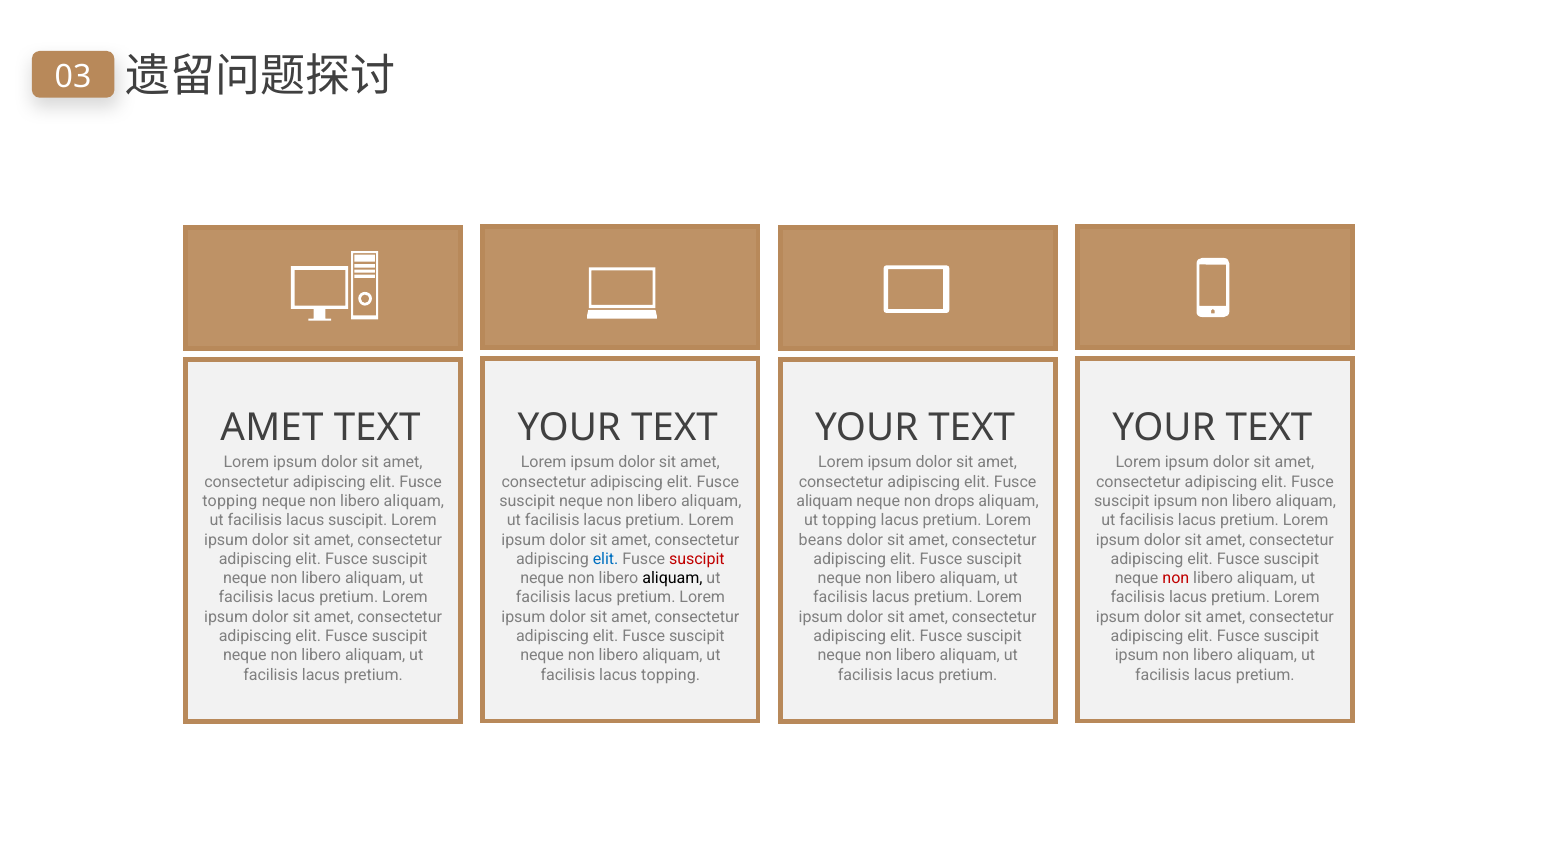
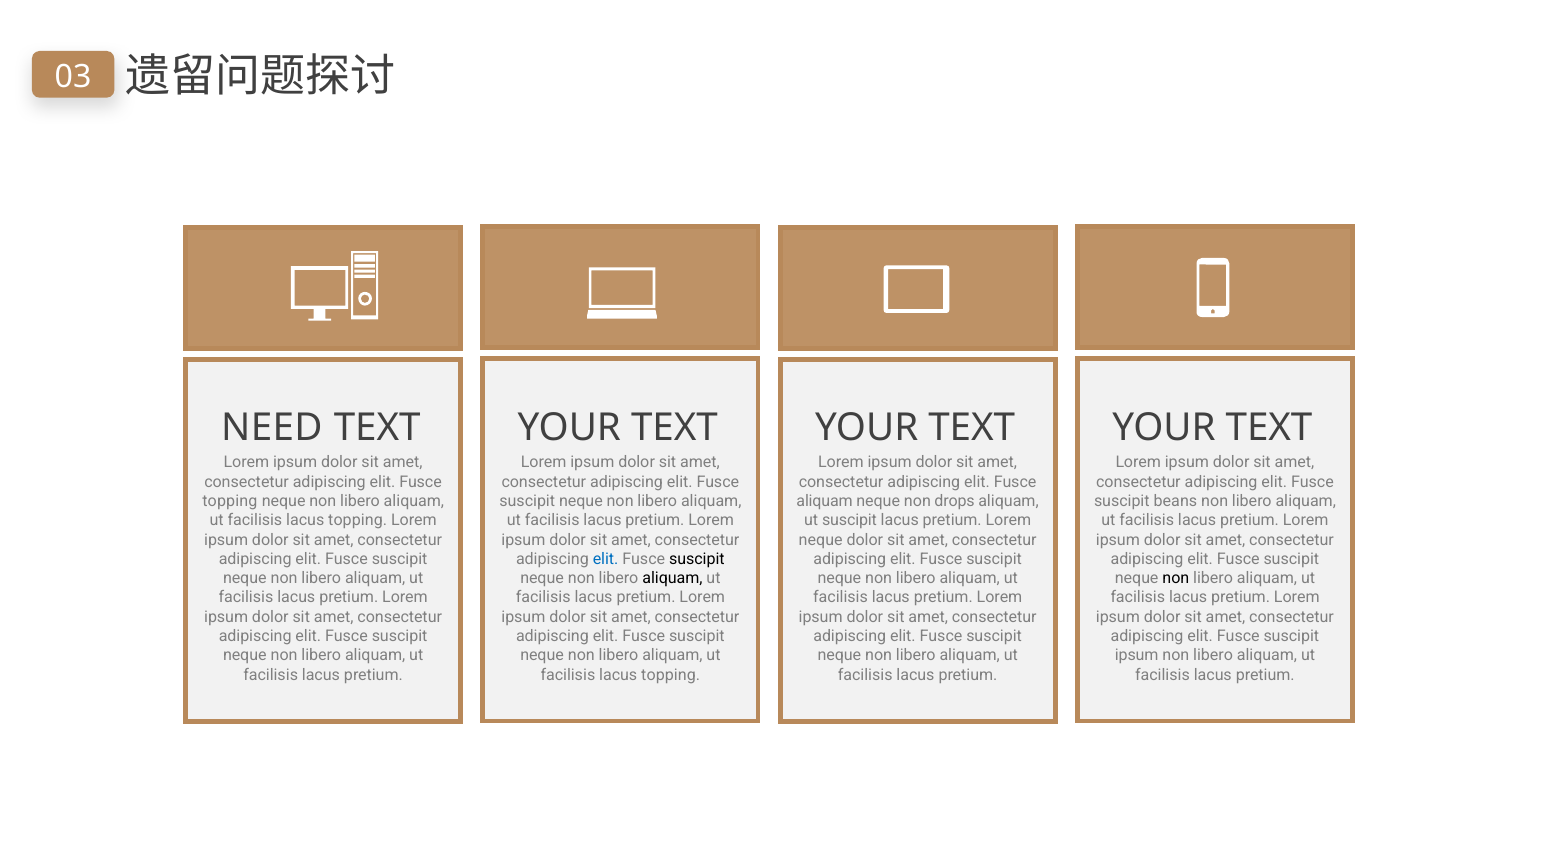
AMET at (272, 428): AMET -> NEED
ipsum at (1176, 501): ipsum -> beans
suscipit at (358, 521): suscipit -> topping
ut topping: topping -> suscipit
beans at (821, 540): beans -> neque
suscipit at (697, 559) colour: red -> black
non at (1176, 579) colour: red -> black
